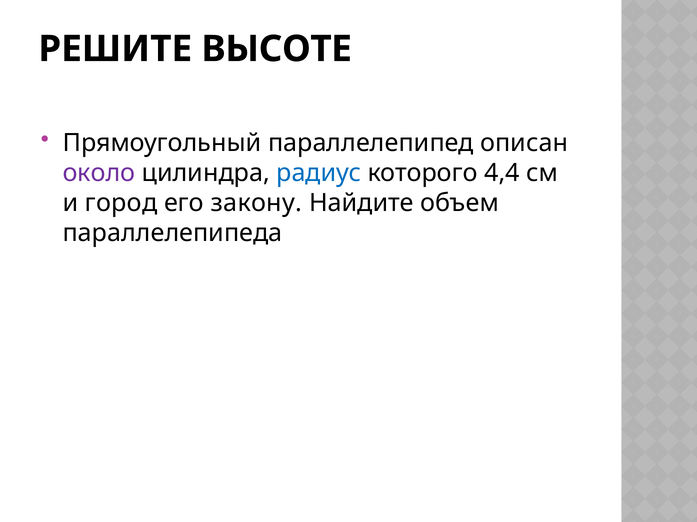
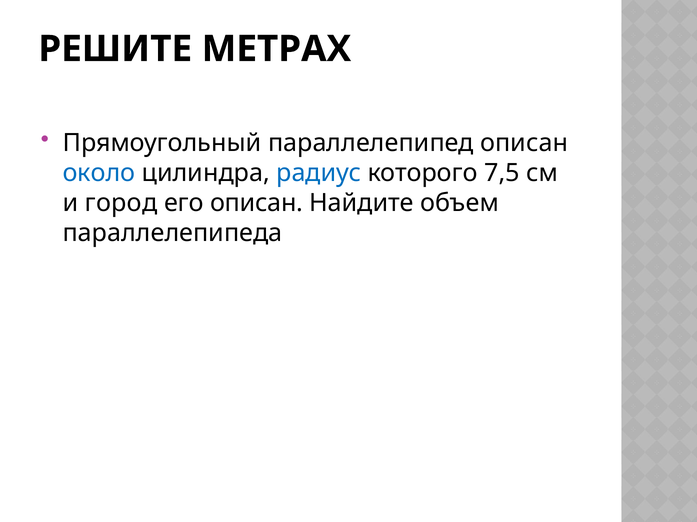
ВЫСОТЕ: ВЫСОТЕ -> МЕТРАХ
около colour: purple -> blue
4,4: 4,4 -> 7,5
его закону: закону -> описан
